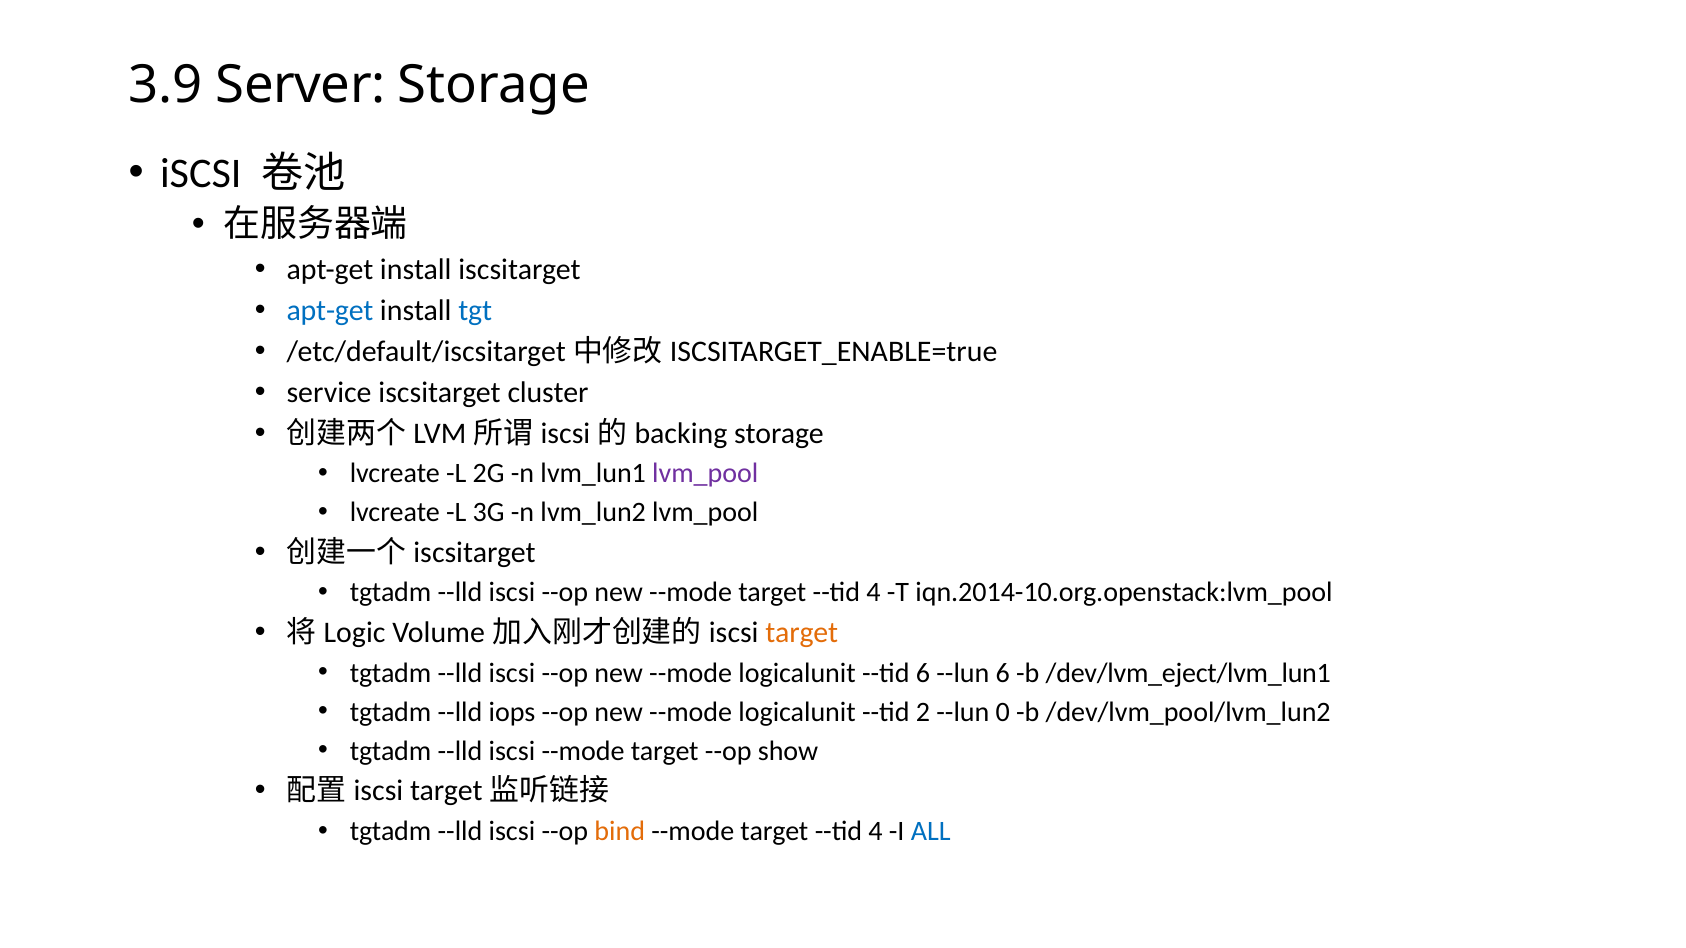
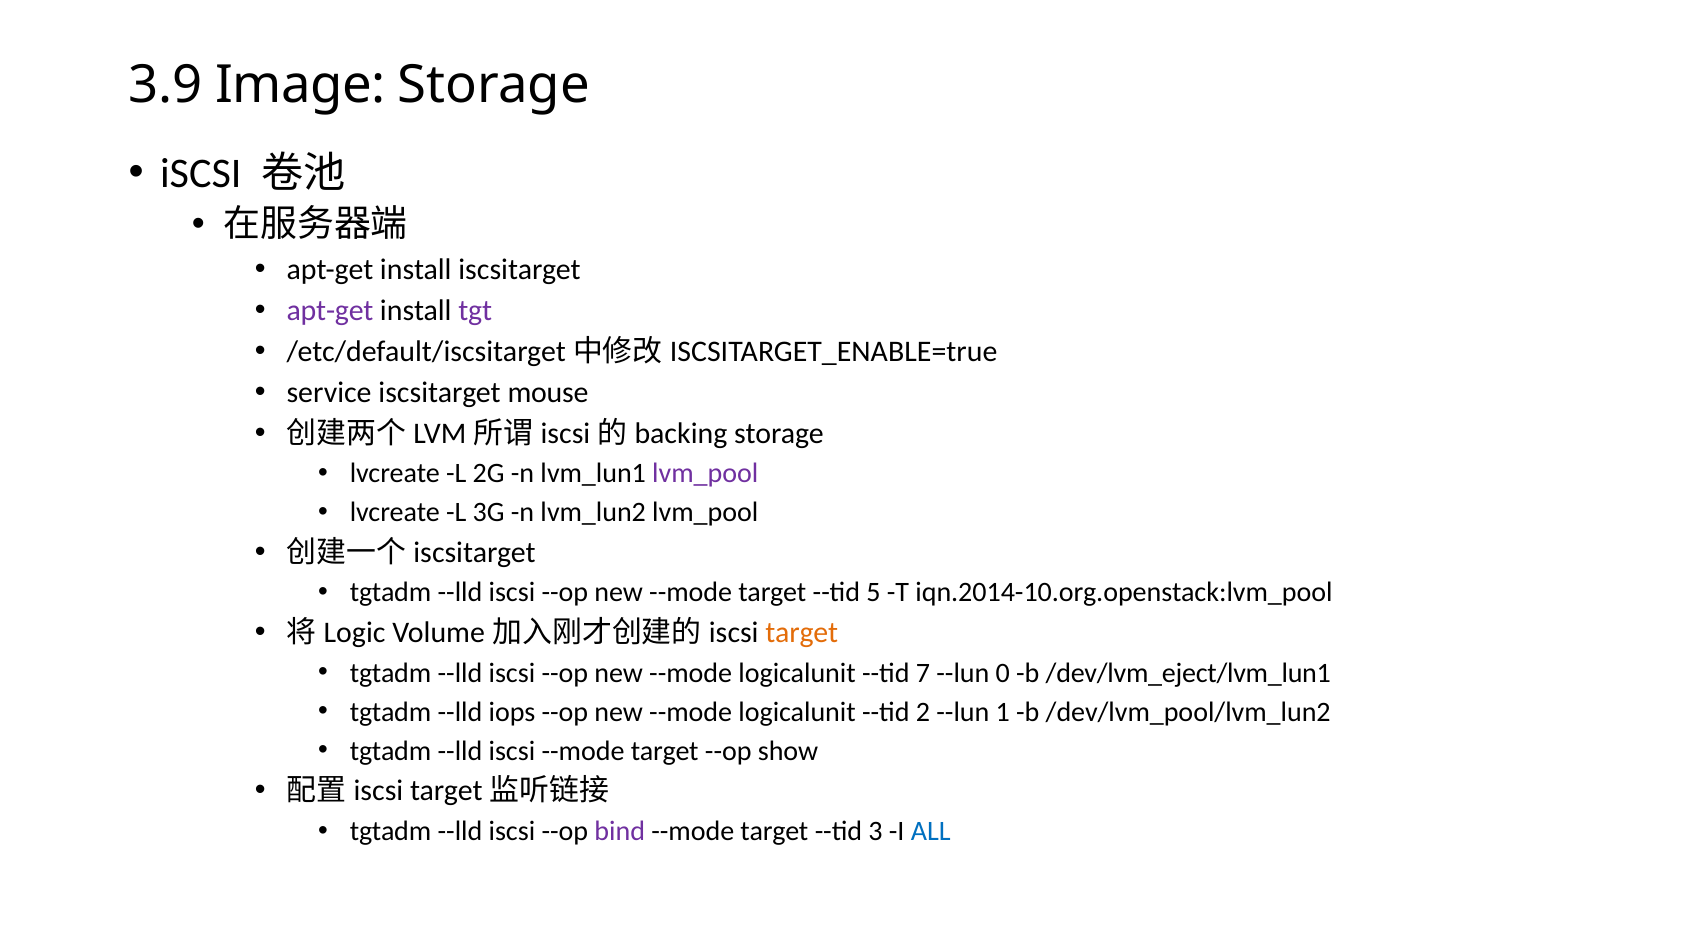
Server: Server -> Image
apt-get at (330, 311) colour: blue -> purple
tgt colour: blue -> purple
cluster: cluster -> mouse
4 at (874, 593): 4 -> 5
--tid 6: 6 -> 7
--lun 6: 6 -> 0
0: 0 -> 1
bind colour: orange -> purple
4 at (875, 831): 4 -> 3
